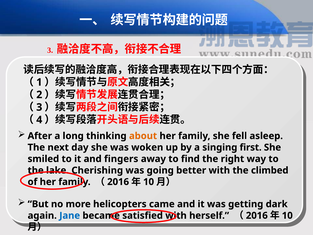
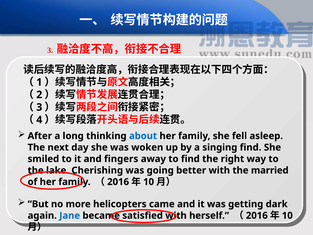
about colour: orange -> blue
singing first: first -> find
climbed: climbed -> married
